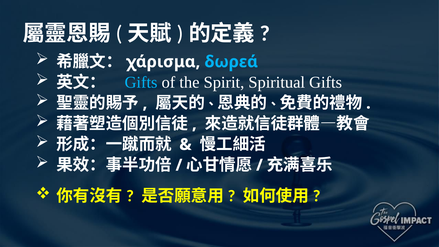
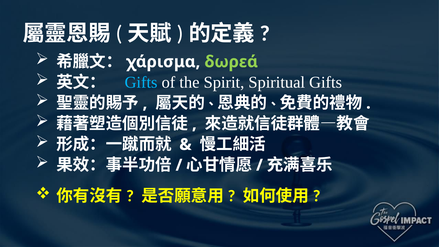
δωρεά colour: light blue -> light green
